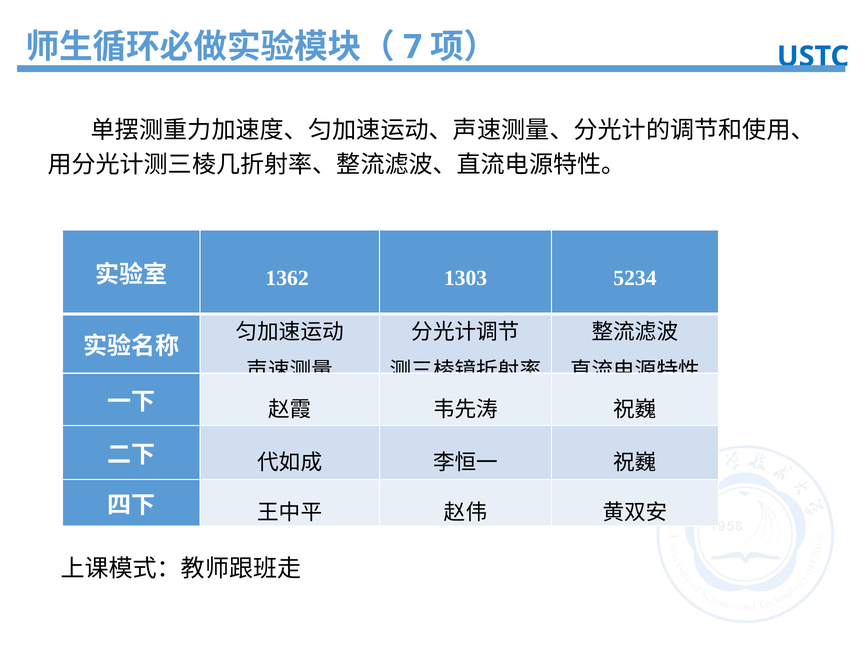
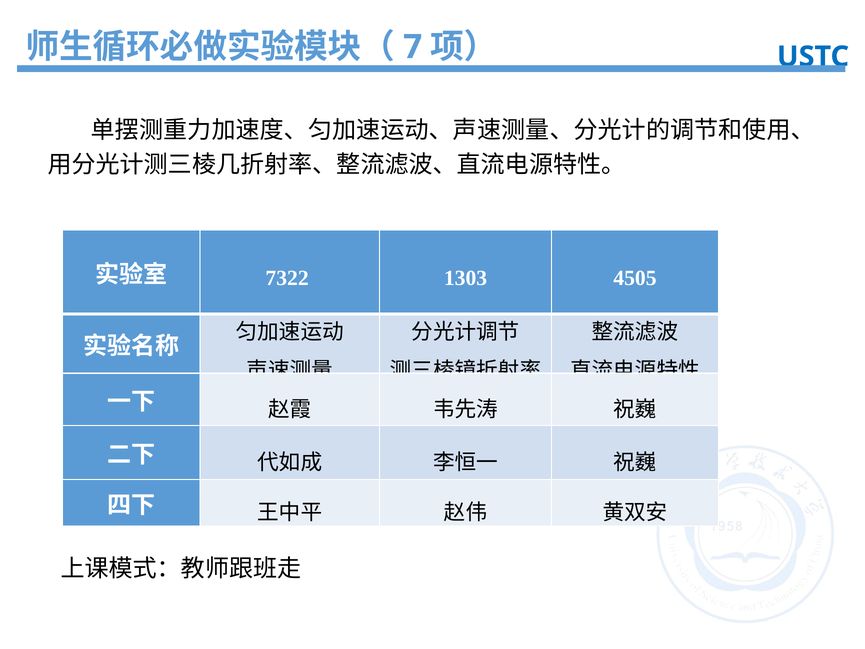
1362: 1362 -> 7322
5234: 5234 -> 4505
